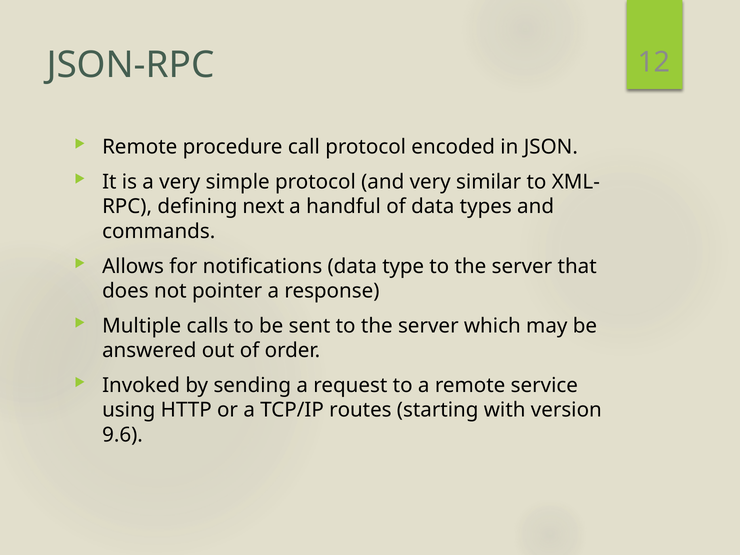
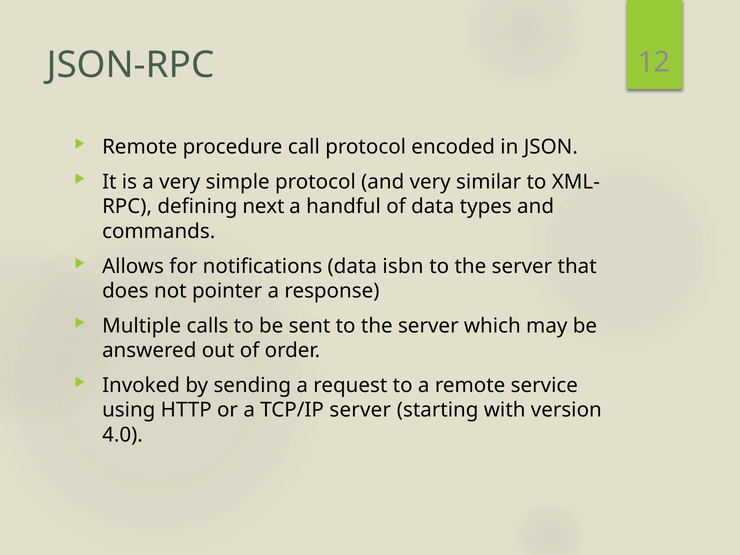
type: type -> isbn
TCP/IP routes: routes -> server
9.6: 9.6 -> 4.0
